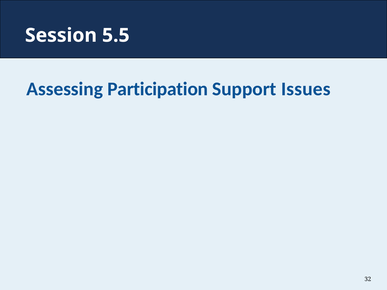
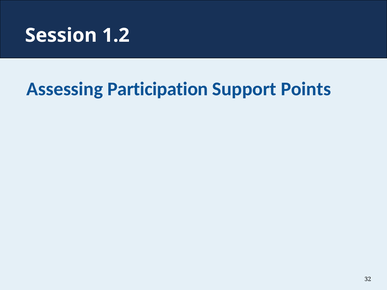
5.5: 5.5 -> 1.2
Issues: Issues -> Points
